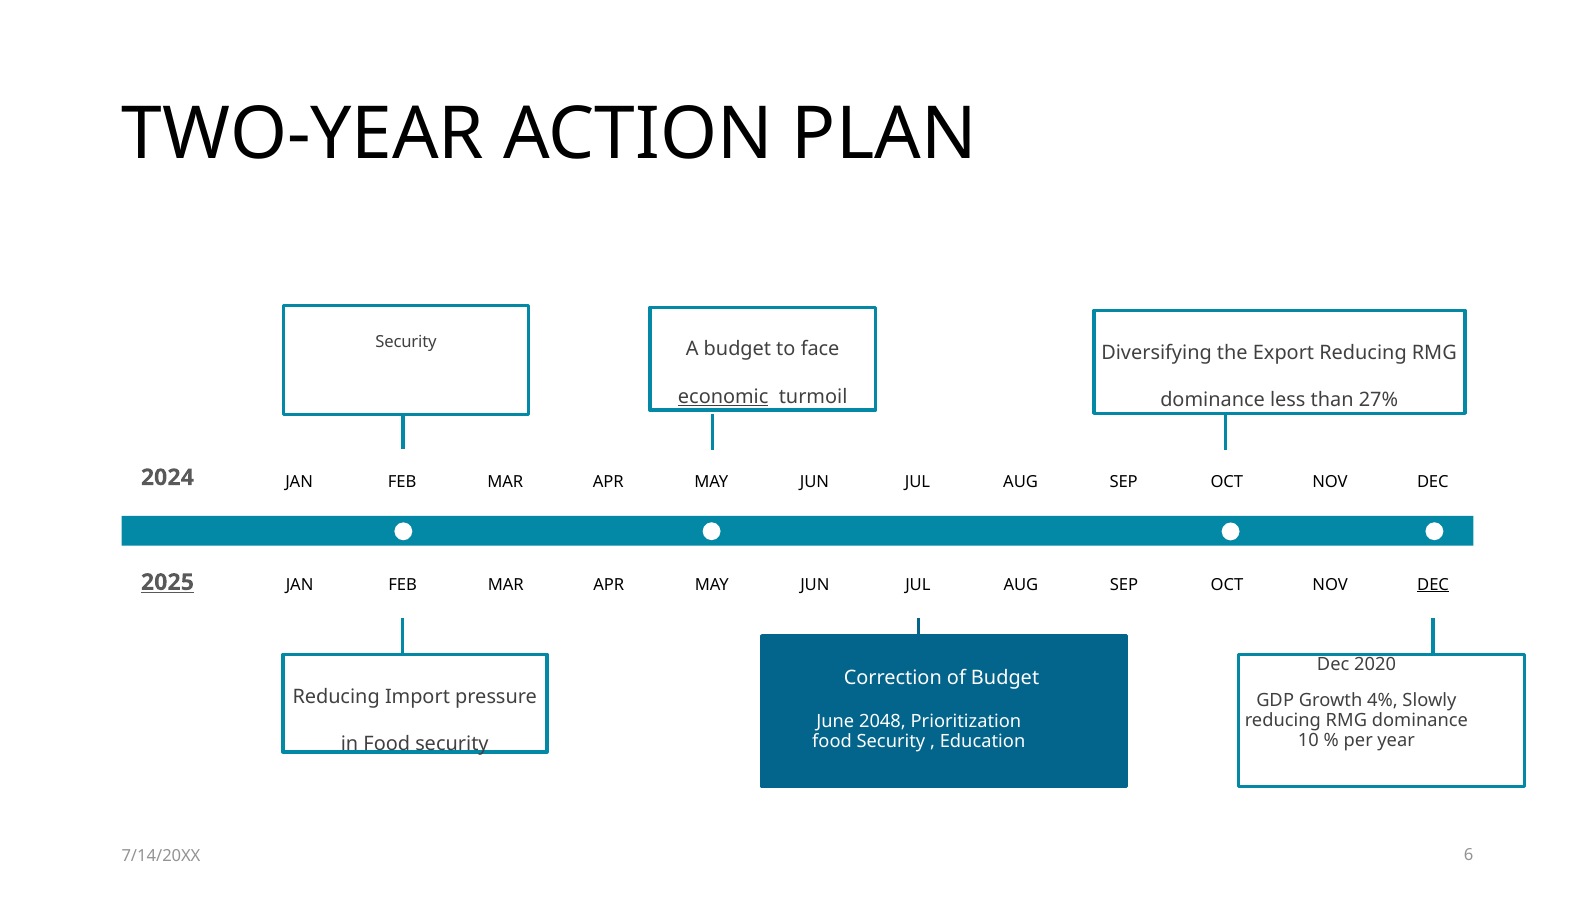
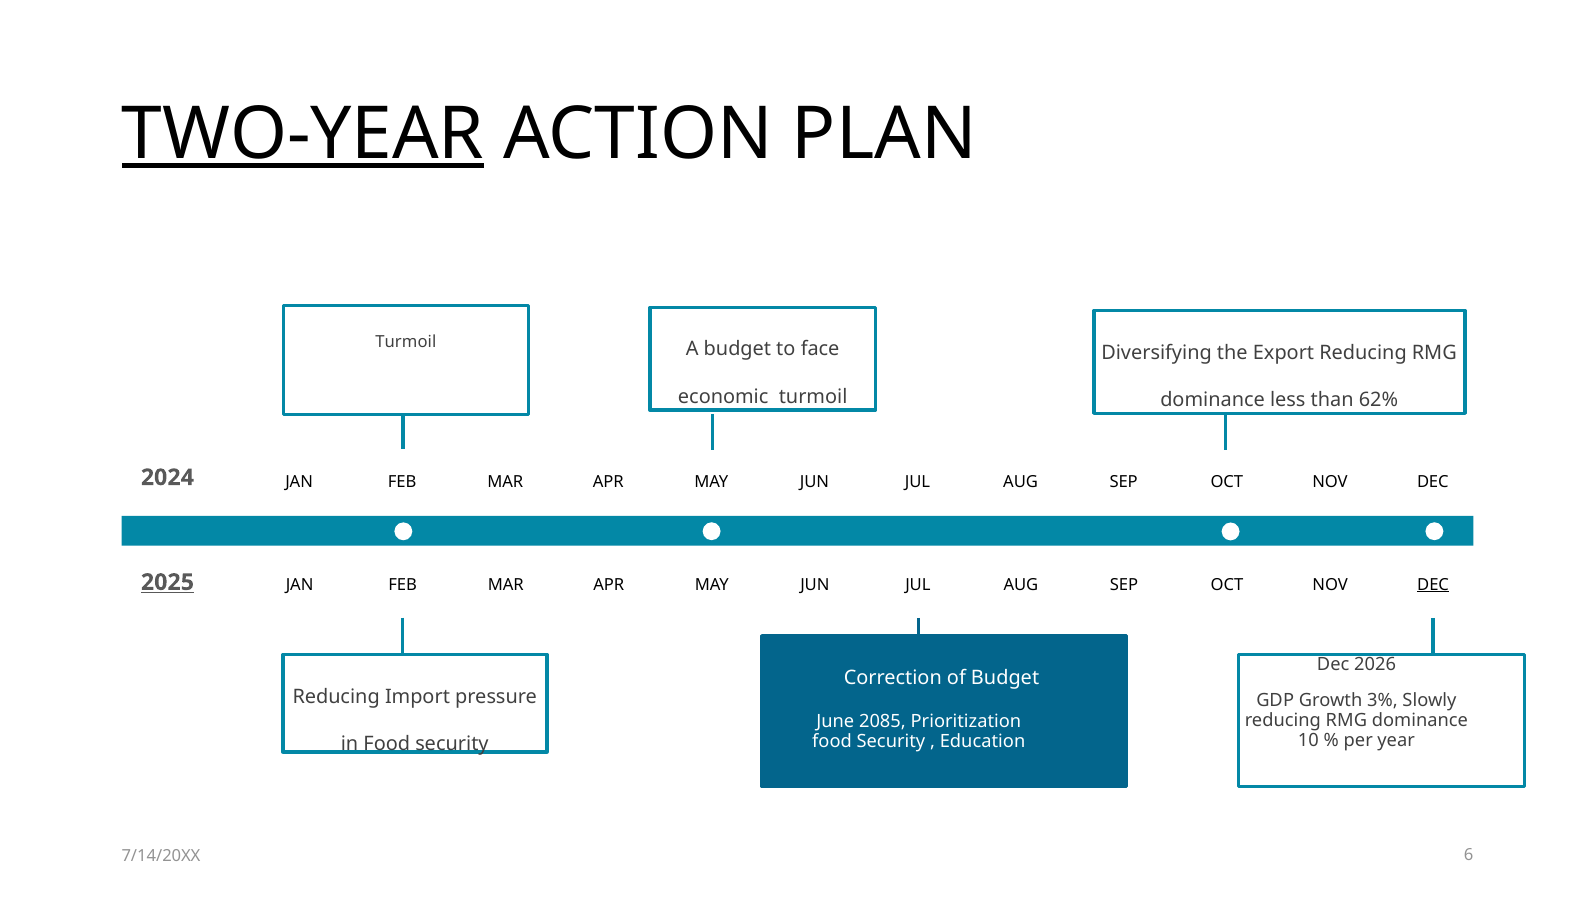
TWO-YEAR underline: none -> present
Security at (406, 342): Security -> Turmoil
economic underline: present -> none
27%: 27% -> 62%
2020: 2020 -> 2026
4%: 4% -> 3%
2048: 2048 -> 2085
